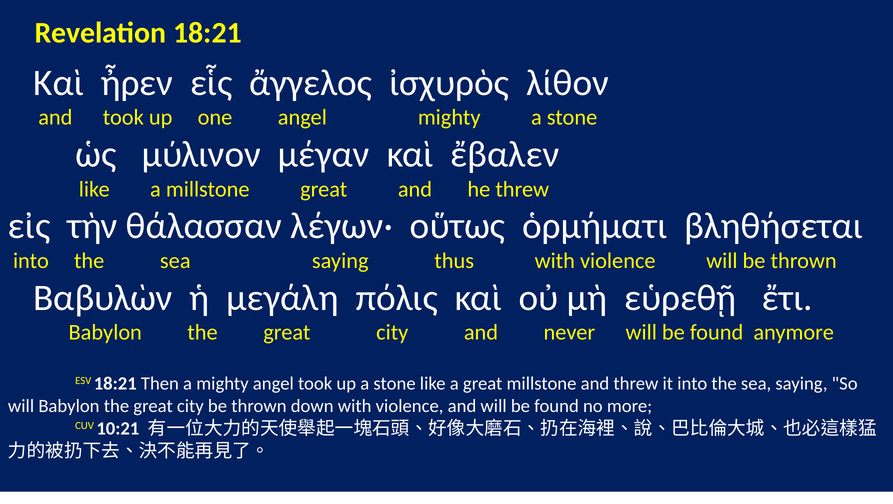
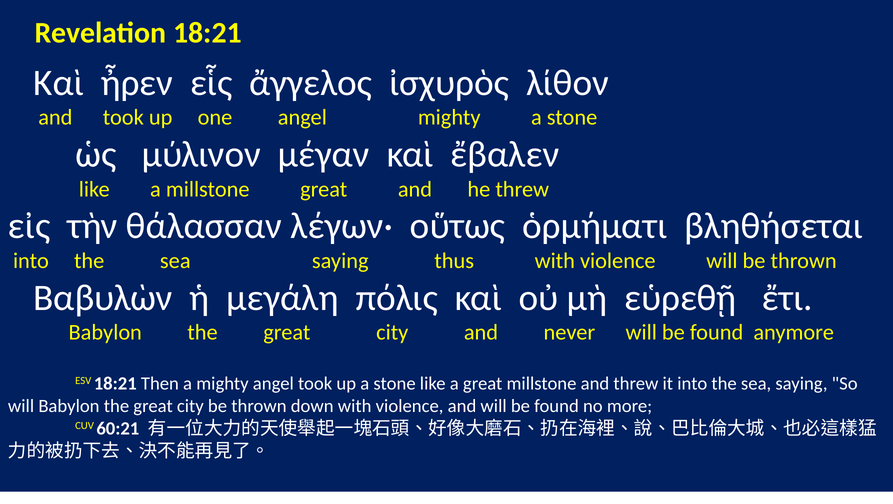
10:21: 10:21 -> 60:21
